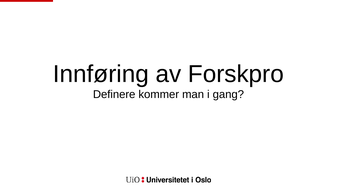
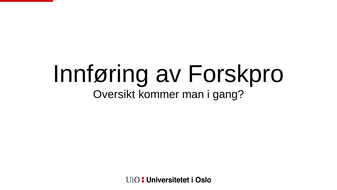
Definere: Definere -> Oversikt
